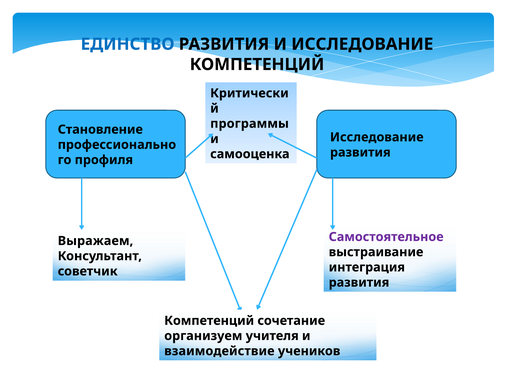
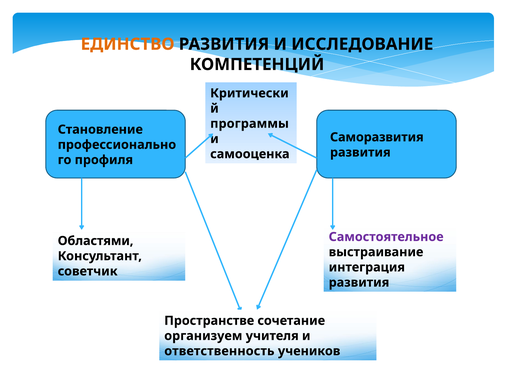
ЕДИНСТВО colour: blue -> orange
Исследование at (377, 137): Исследование -> Саморазвития
Выражаем: Выражаем -> Областями
Компетенций at (209, 320): Компетенций -> Пространстве
взаимодействие: взаимодействие -> ответственность
